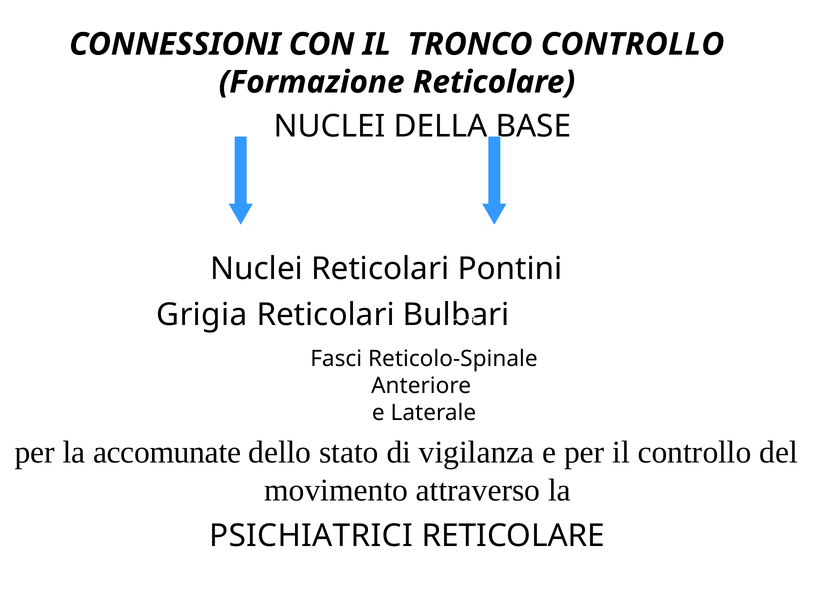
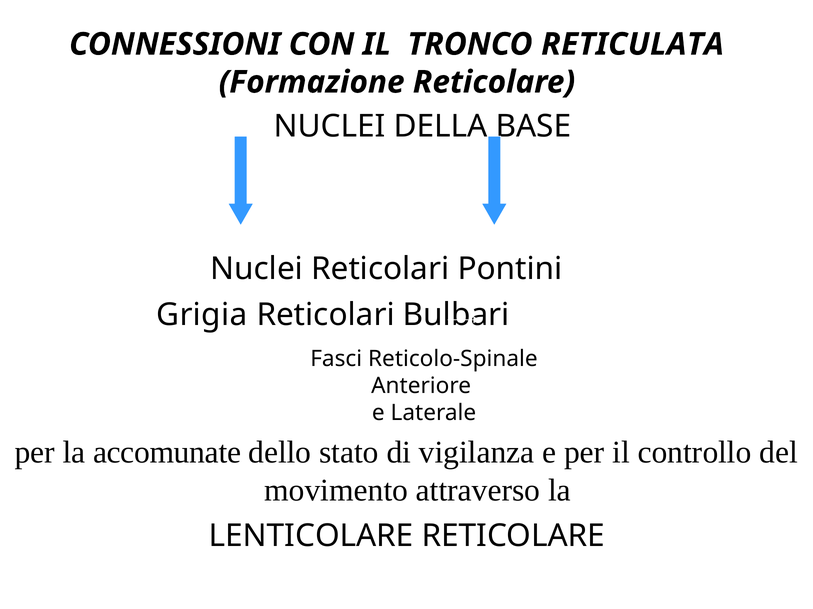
TRONCO CONTROLLO: CONTROLLO -> RETICULATA
PSICHIATRICI: PSICHIATRICI -> LENTICOLARE
